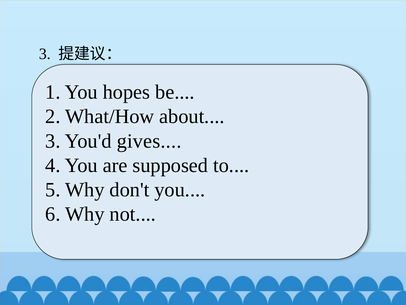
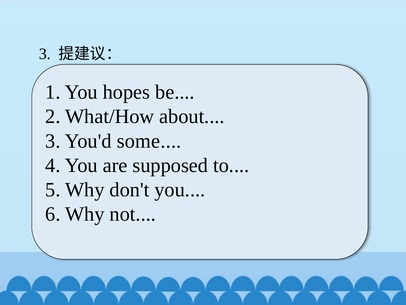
gives: gives -> some
